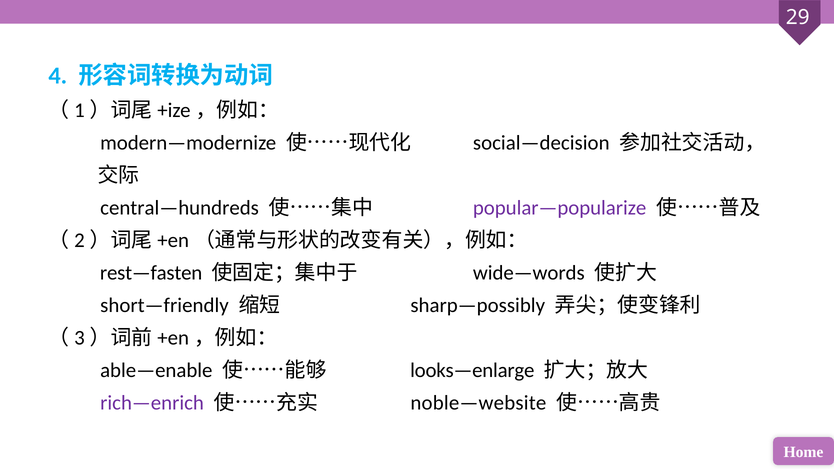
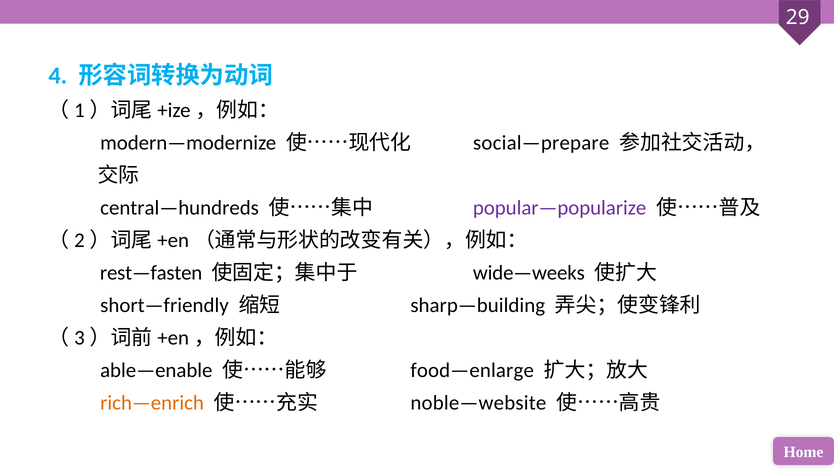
social—decision: social—decision -> social—prepare
wide—words: wide—words -> wide—weeks
sharp—possibly: sharp—possibly -> sharp—building
looks—enlarge: looks—enlarge -> food—enlarge
rich—enrich colour: purple -> orange
